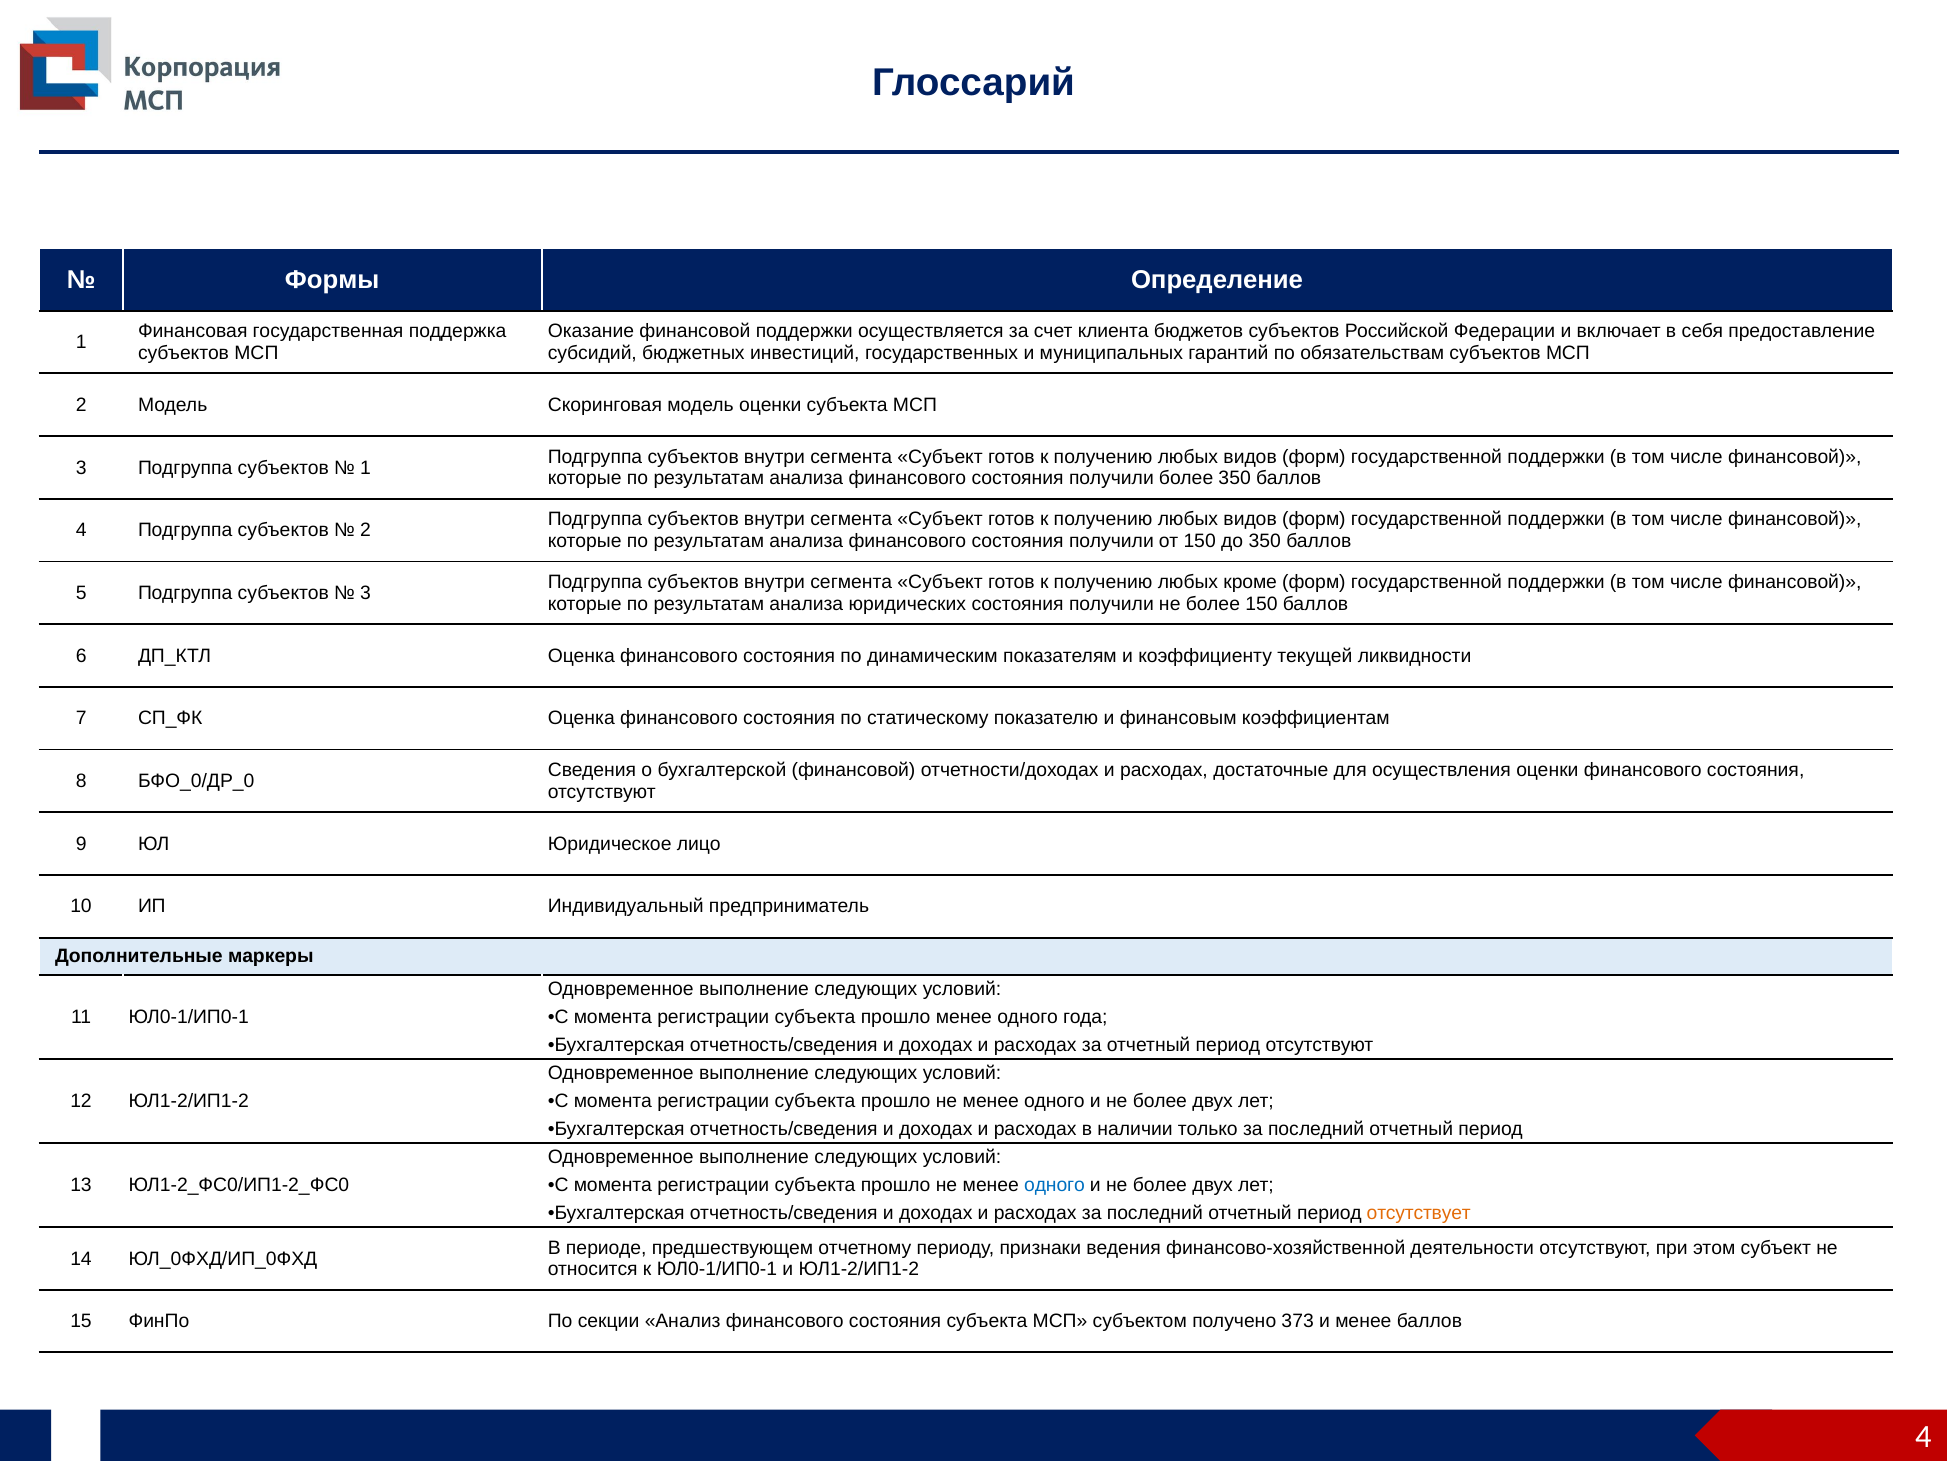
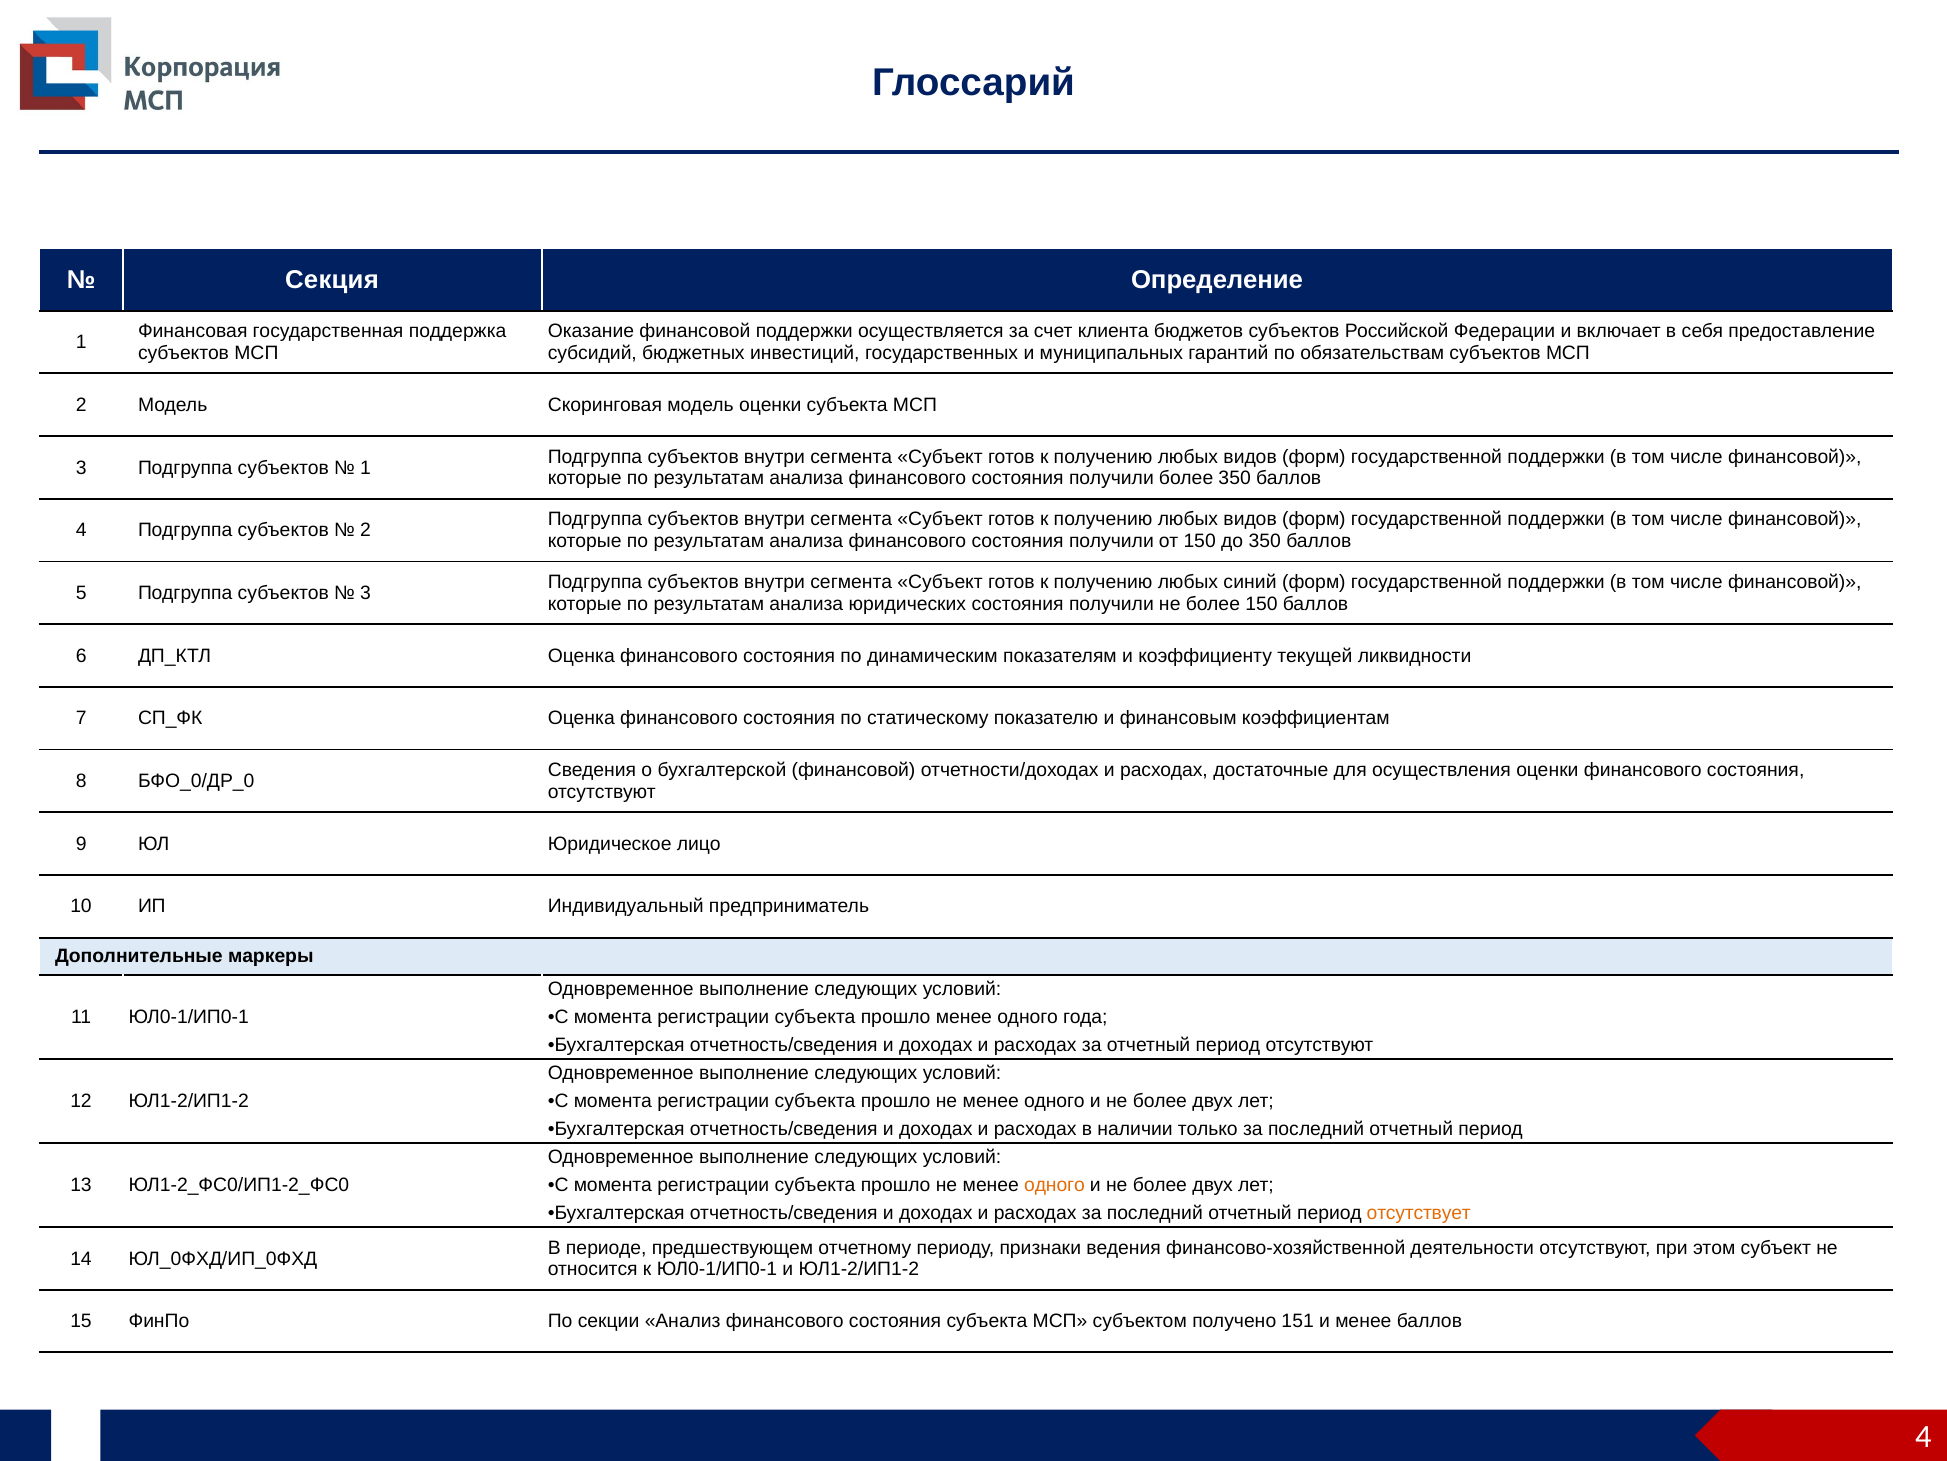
Формы: Формы -> Секция
кроме: кроме -> синий
одного at (1054, 1185) colour: blue -> orange
373: 373 -> 151
